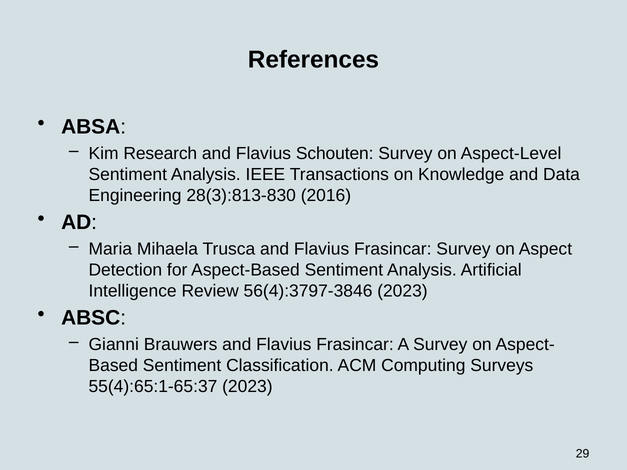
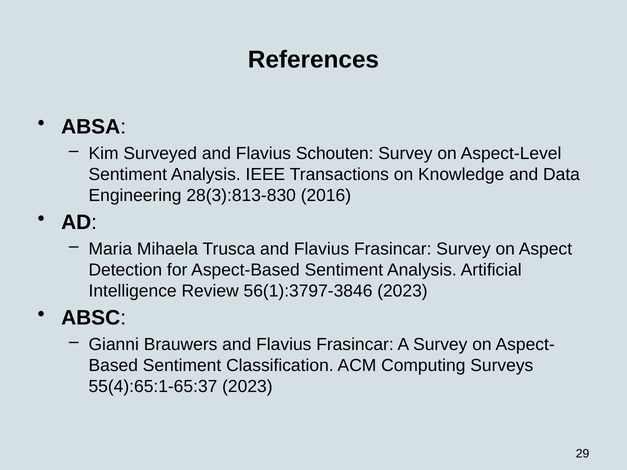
Research: Research -> Surveyed
56(4):3797-3846: 56(4):3797-3846 -> 56(1):3797-3846
